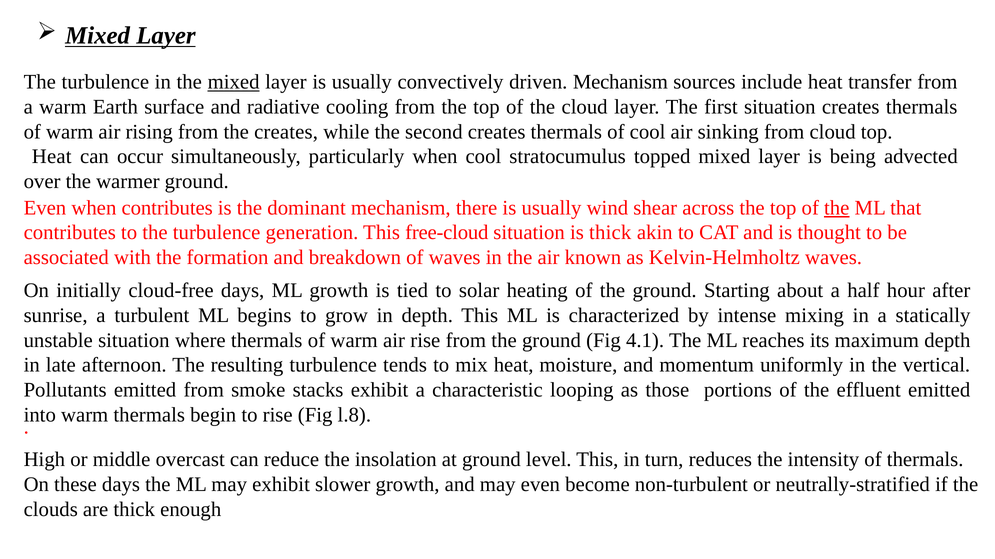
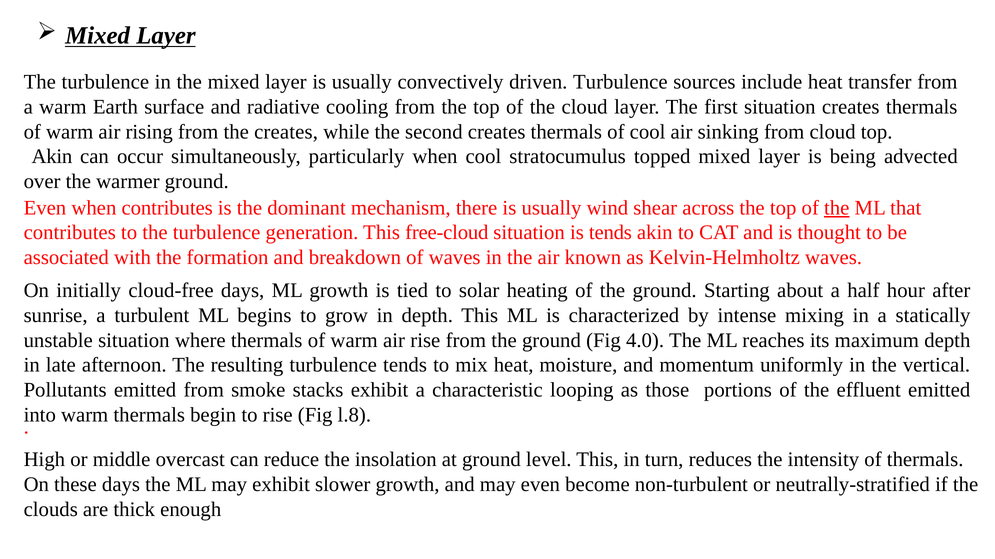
mixed at (234, 82) underline: present -> none
driven Mechanism: Mechanism -> Turbulence
Heat at (52, 157): Heat -> Akin
is thick: thick -> tends
4.1: 4.1 -> 4.0
